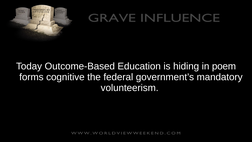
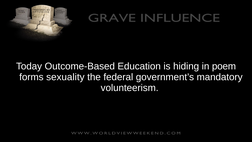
cognitive: cognitive -> sexuality
